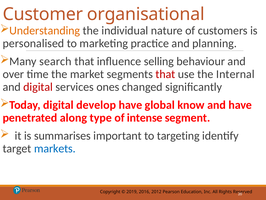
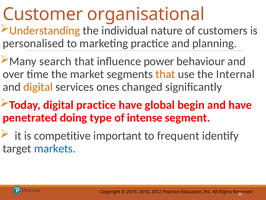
selling: selling -> power
that at (165, 74) colour: red -> orange
digital at (38, 87) colour: red -> orange
digital develop: develop -> practice
know: know -> begin
along: along -> doing
summarises: summarises -> competitive
targeting: targeting -> frequent
